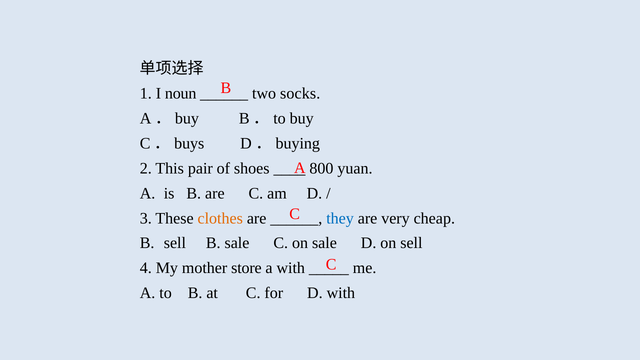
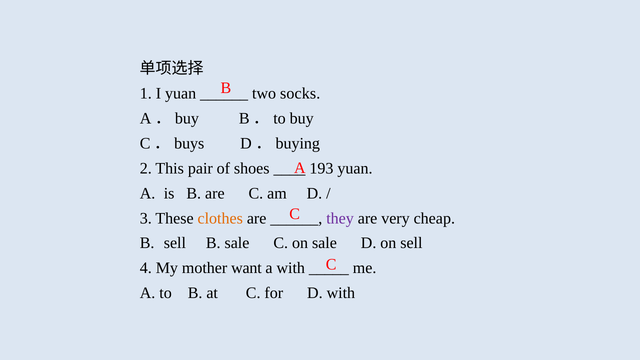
I noun: noun -> yuan
800: 800 -> 193
they colour: blue -> purple
store: store -> want
